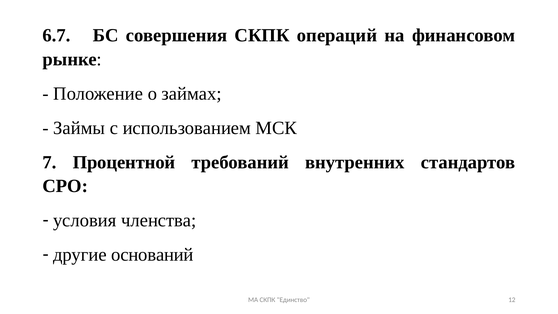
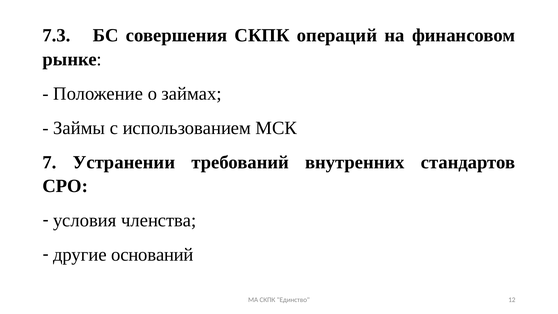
6.7: 6.7 -> 7.3
Процентной: Процентной -> Устранении
